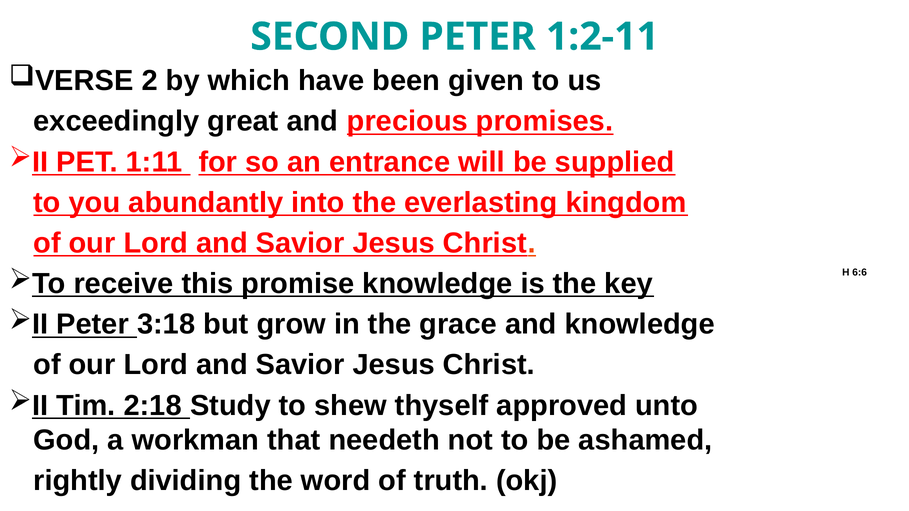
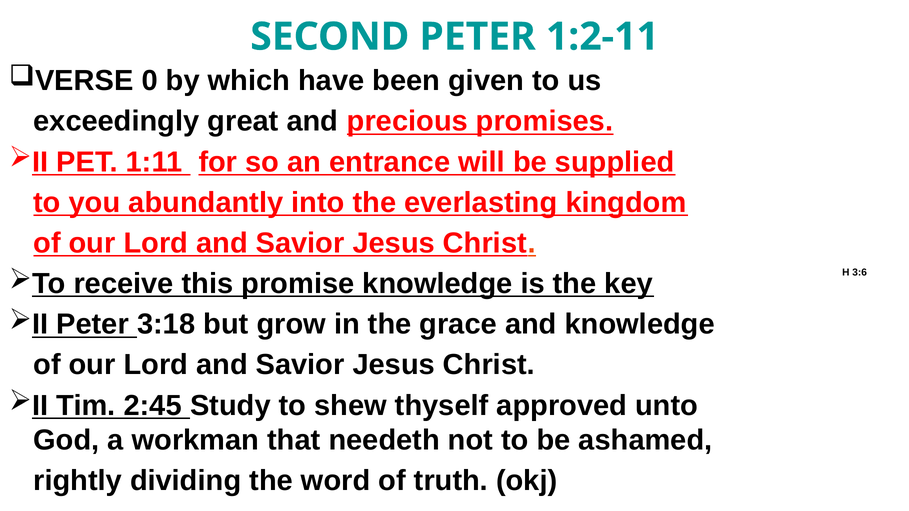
2: 2 -> 0
6:6: 6:6 -> 3:6
2:18: 2:18 -> 2:45
